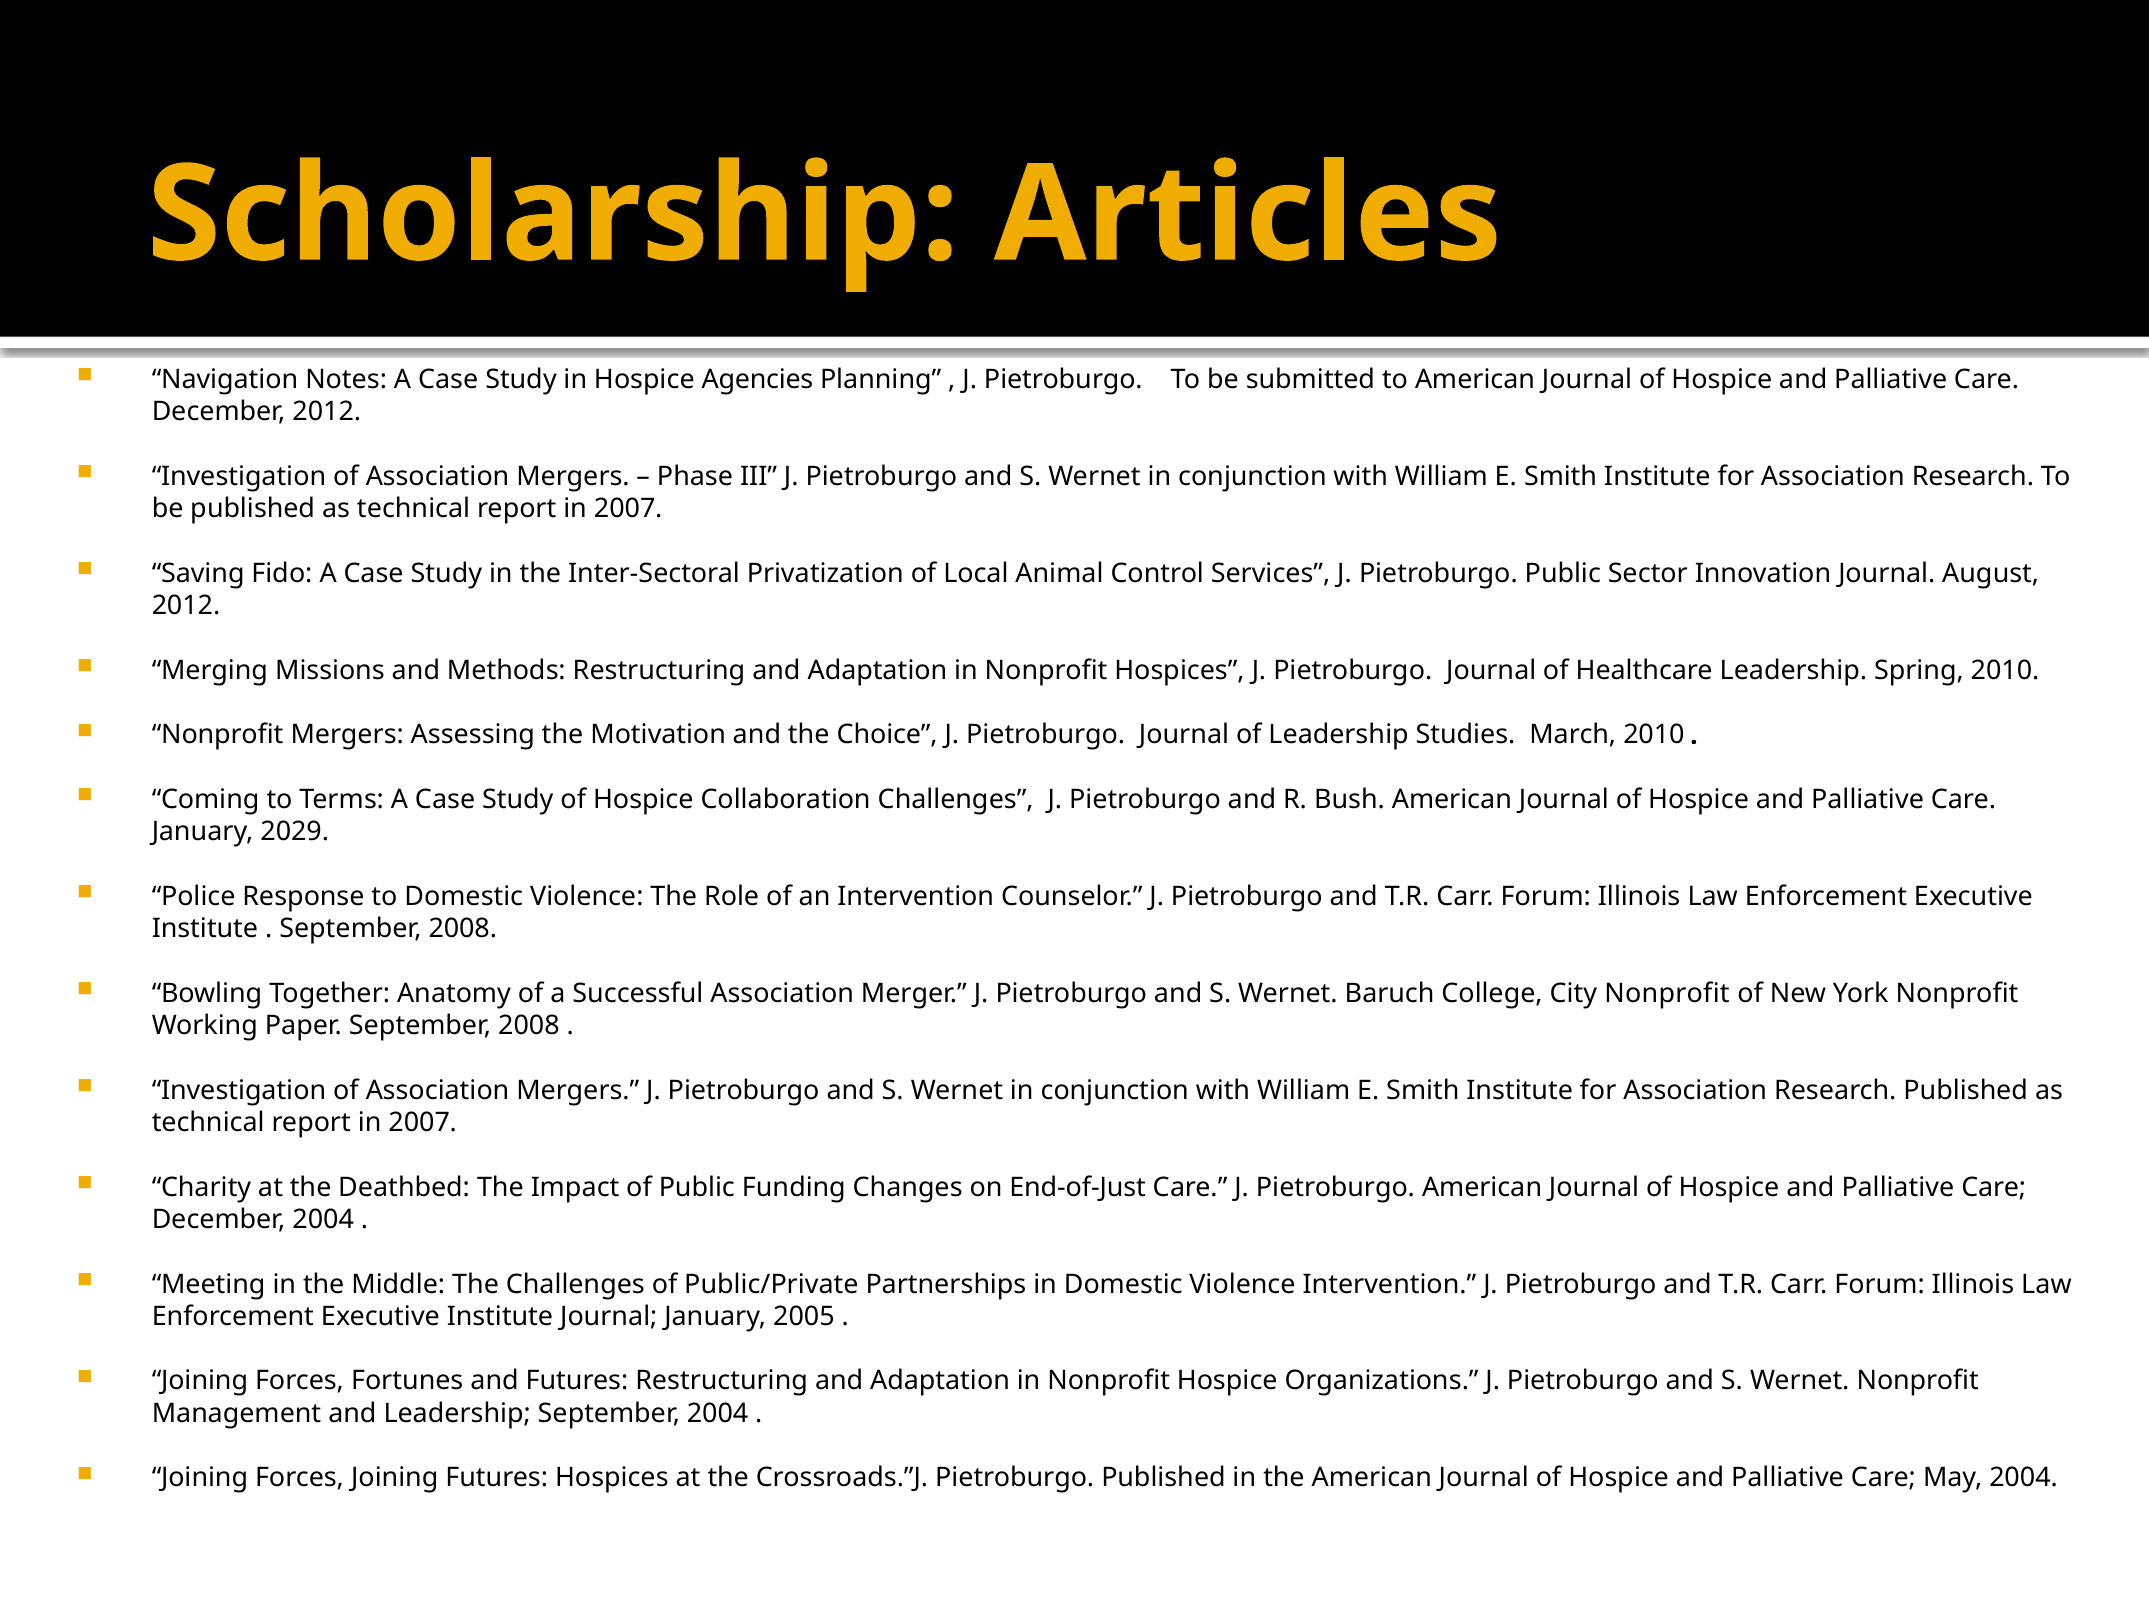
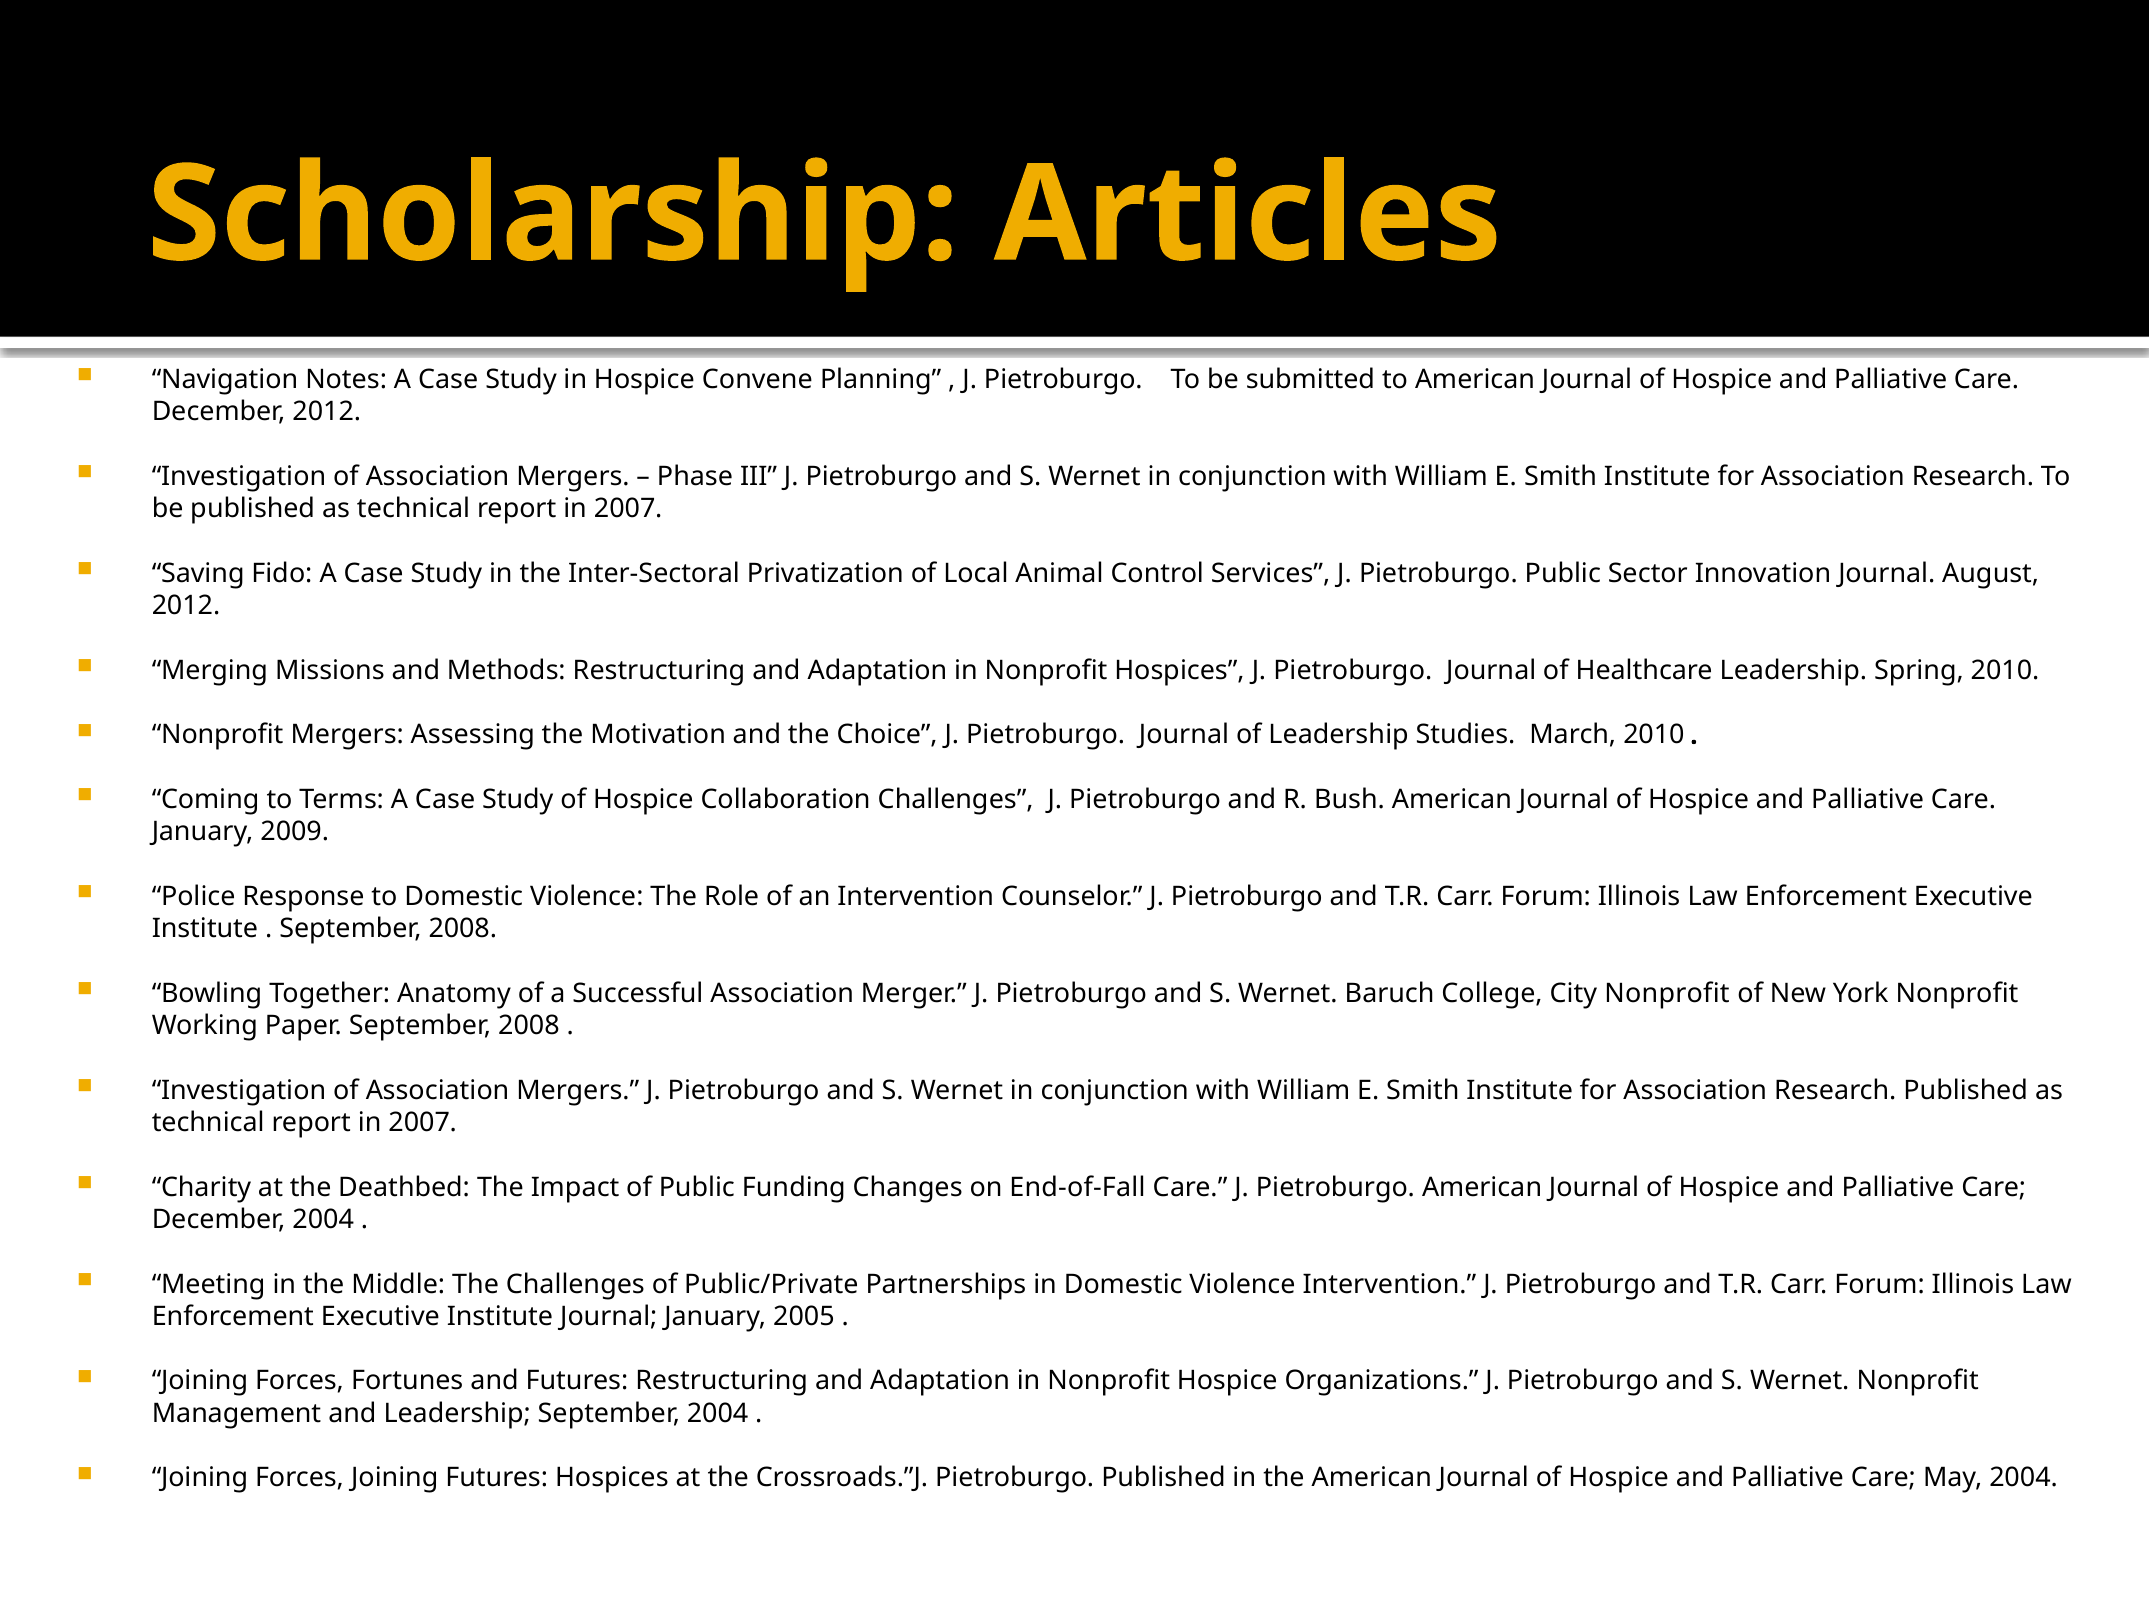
Agencies: Agencies -> Convene
2029: 2029 -> 2009
End-of-Just: End-of-Just -> End-of-Fall
